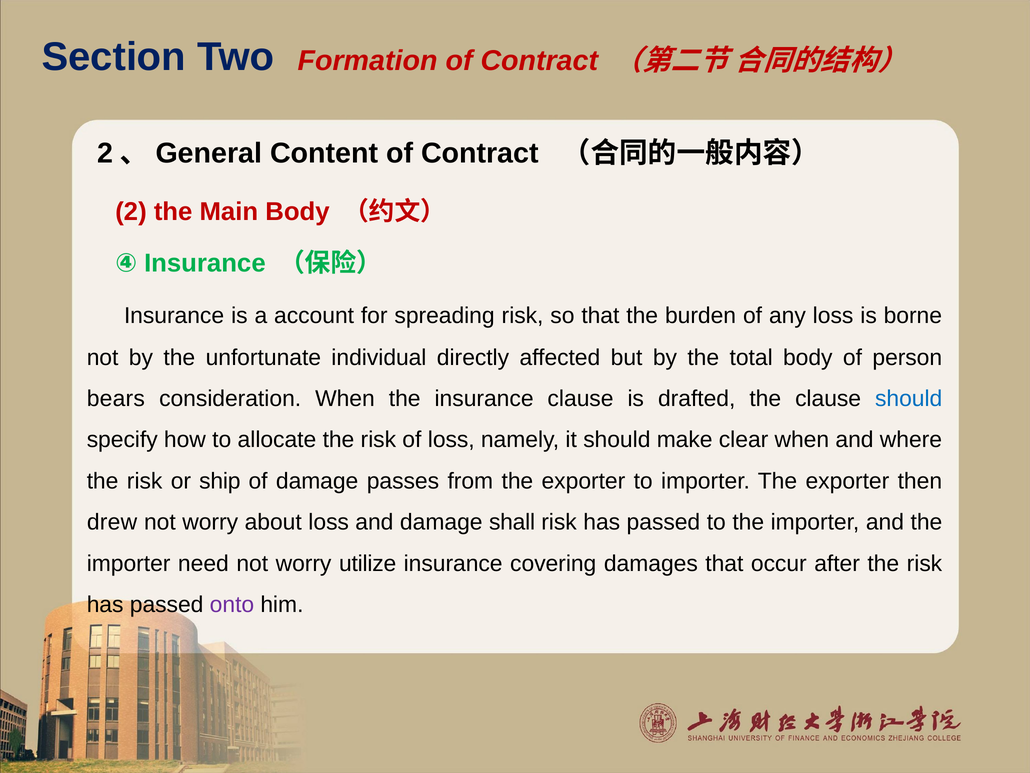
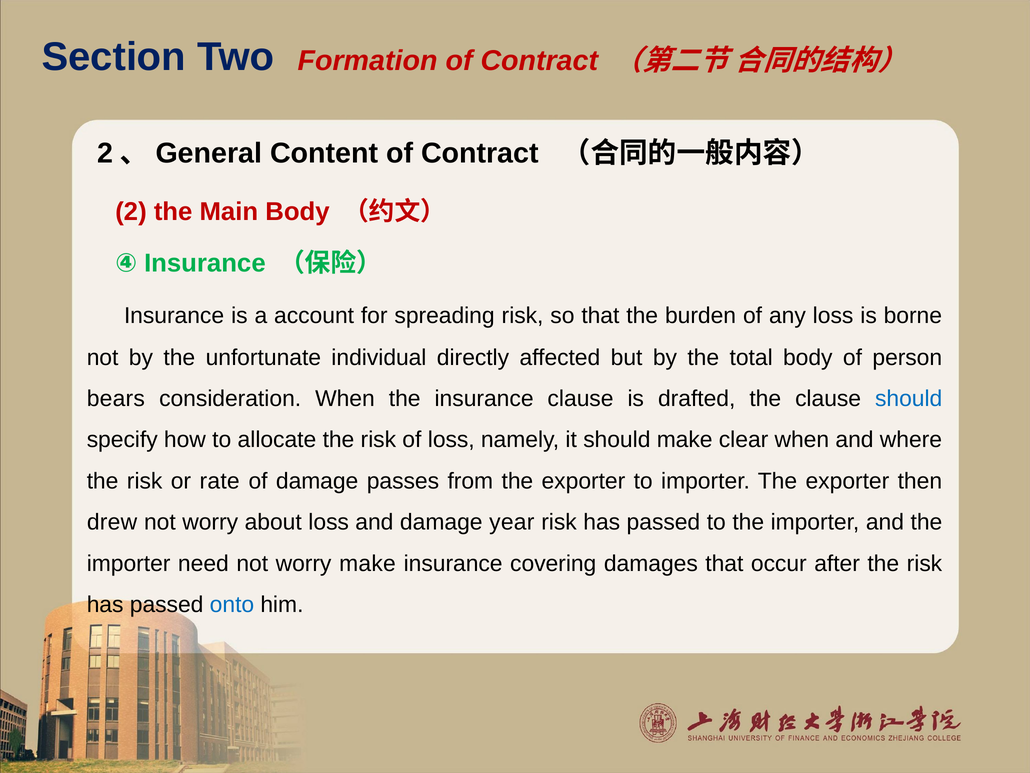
ship: ship -> rate
shall: shall -> year
worry utilize: utilize -> make
onto colour: purple -> blue
